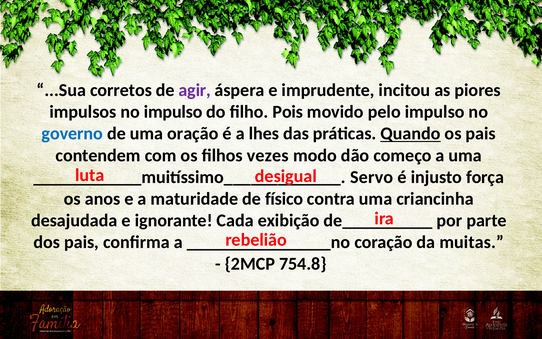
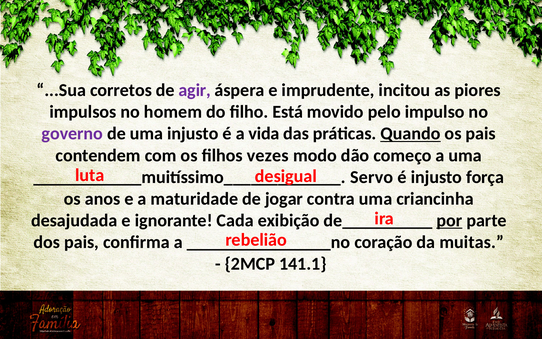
no impulso: impulso -> homem
Pois: Pois -> Está
governo colour: blue -> purple
uma oração: oração -> injusto
lhes: lhes -> vida
físico: físico -> jogar
por underline: none -> present
754.8: 754.8 -> 141.1
